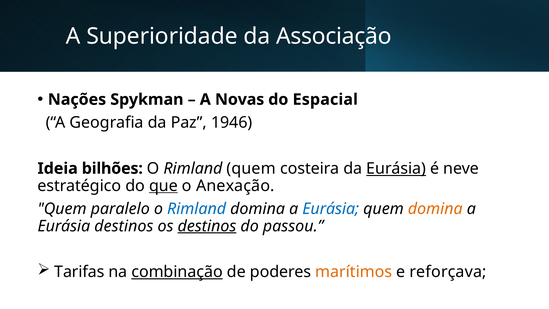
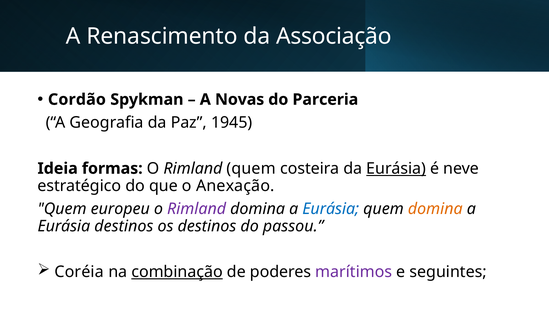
Superioridade: Superioridade -> Renascimento
Nações: Nações -> Cordão
Espacial: Espacial -> Parceria
1946: 1946 -> 1945
bilhões: bilhões -> formas
que underline: present -> none
paralelo: paralelo -> europeu
Rimland at (197, 209) colour: blue -> purple
destinos at (207, 226) underline: present -> none
Tarifas: Tarifas -> Coréia
marítimos colour: orange -> purple
reforçava: reforçava -> seguintes
